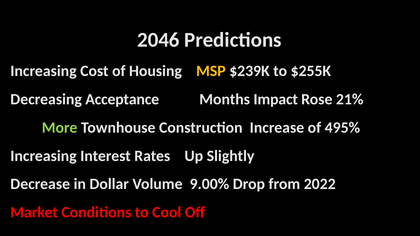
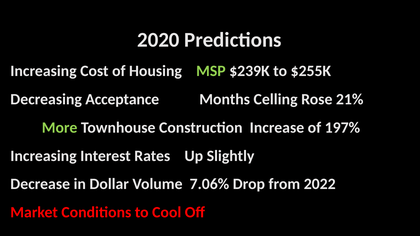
2046: 2046 -> 2020
MSP colour: yellow -> light green
Impact: Impact -> Celling
495%: 495% -> 197%
9.00%: 9.00% -> 7.06%
